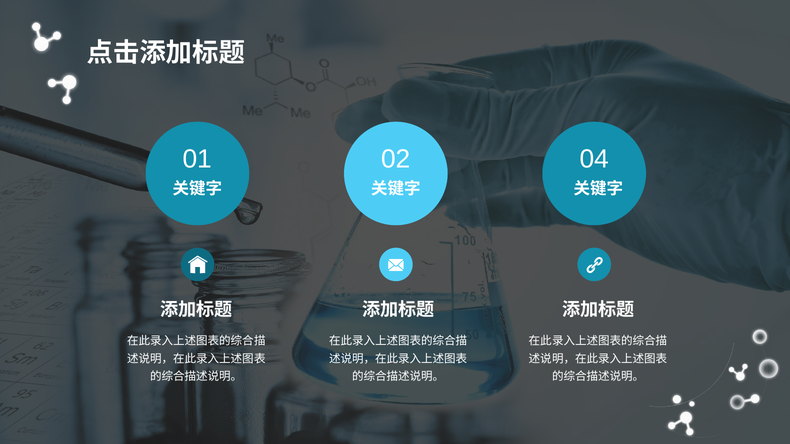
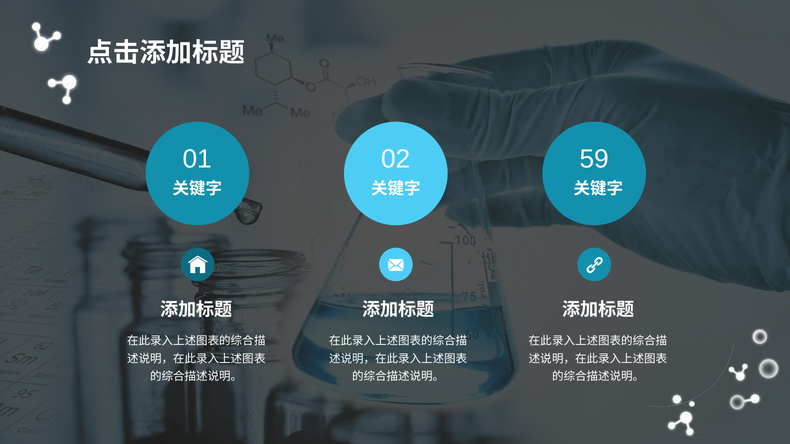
04: 04 -> 59
